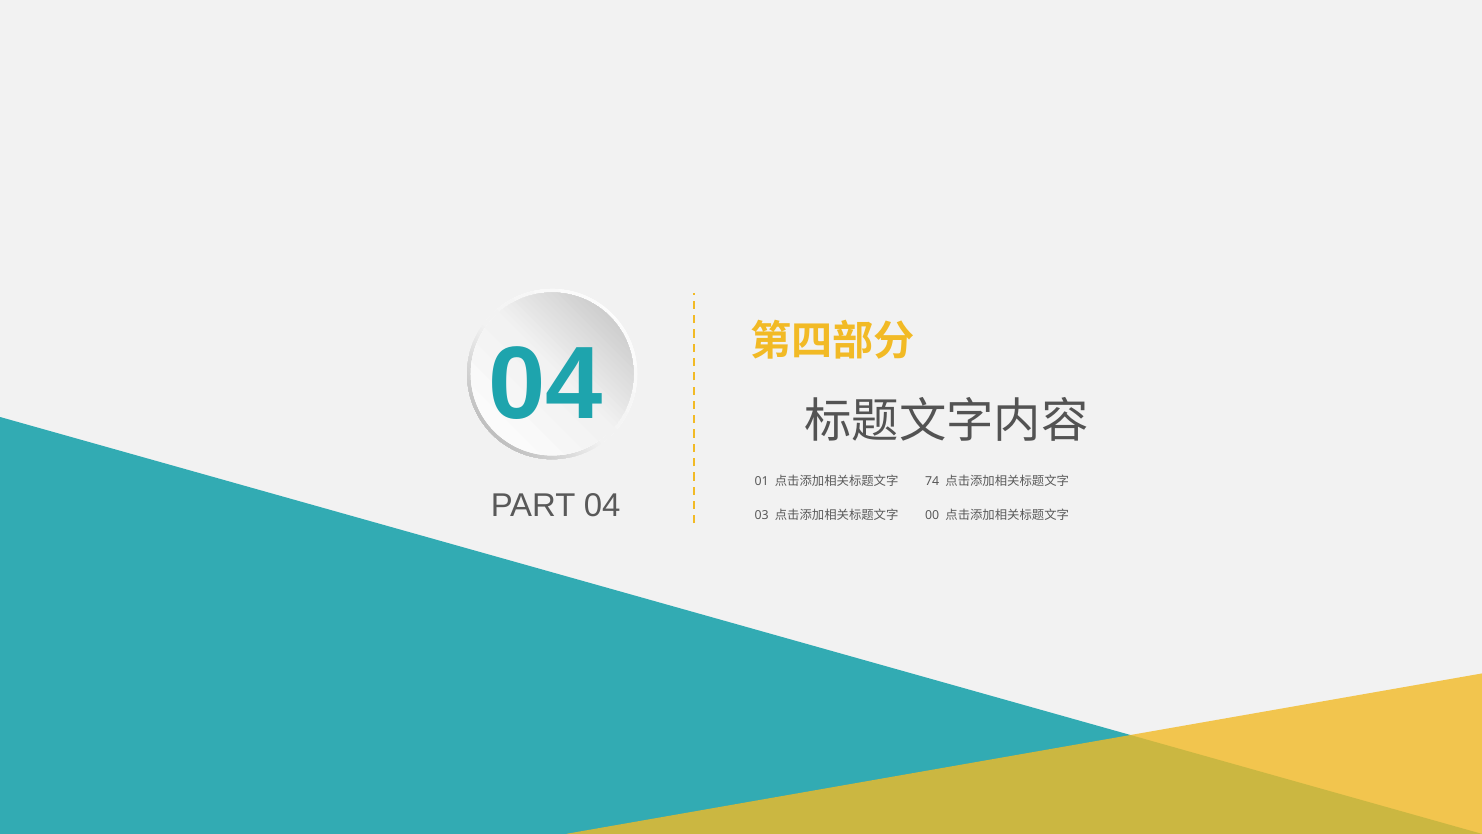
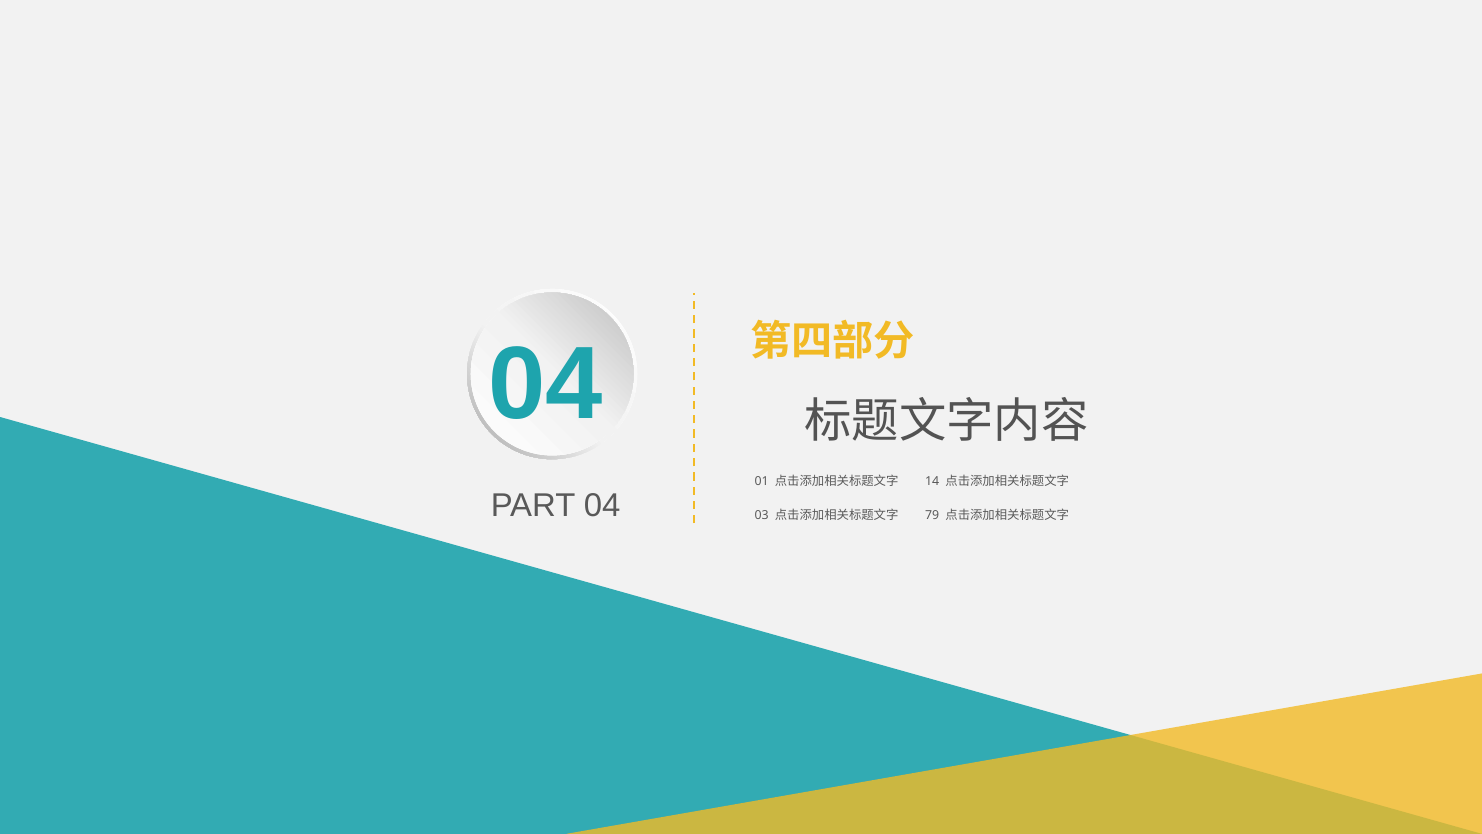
74: 74 -> 14
00: 00 -> 79
